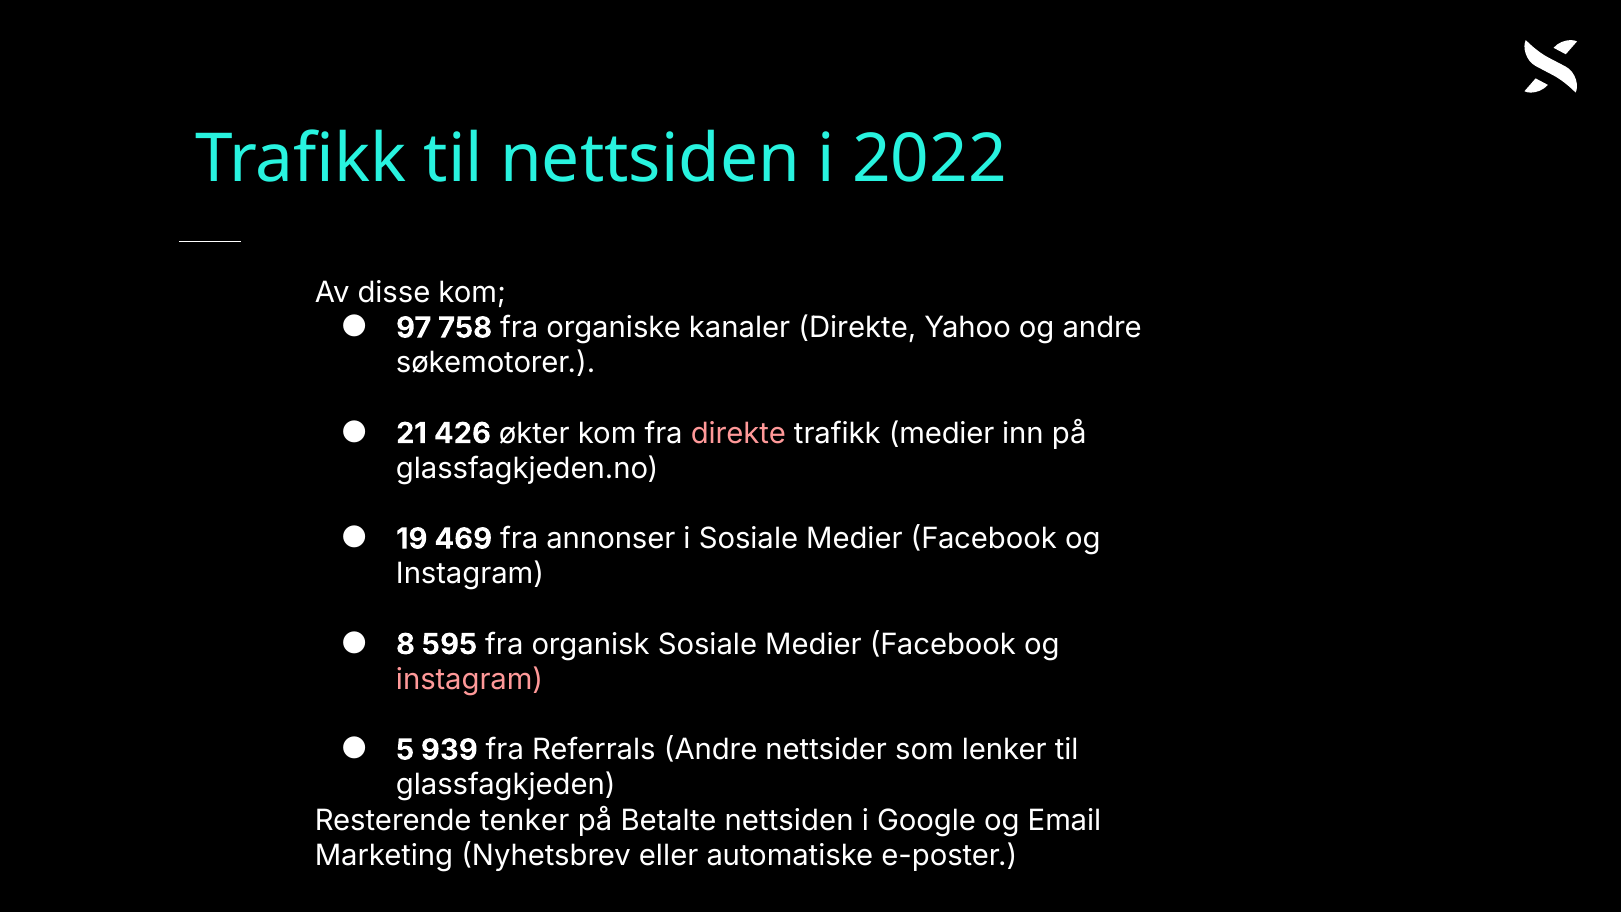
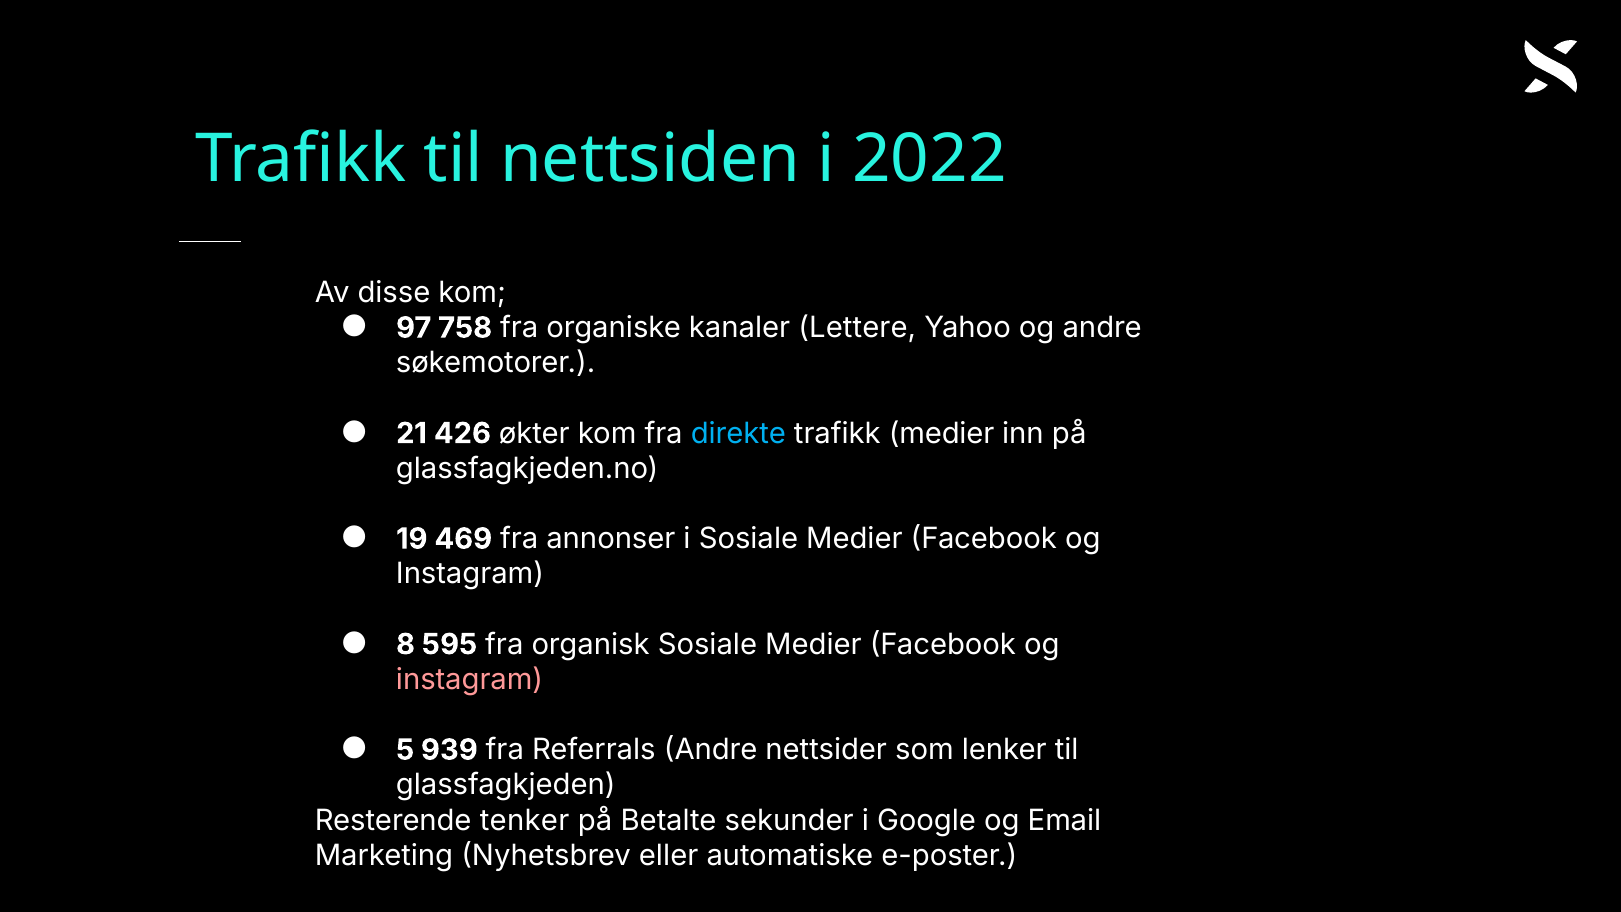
kanaler Direkte: Direkte -> Lettere
direkte at (738, 433) colour: pink -> light blue
Betalte nettsiden: nettsiden -> sekunder
